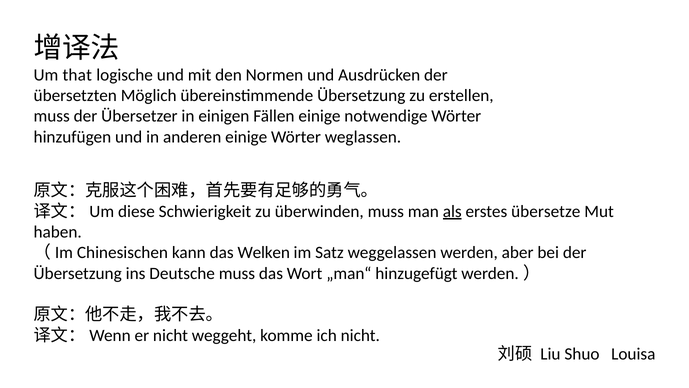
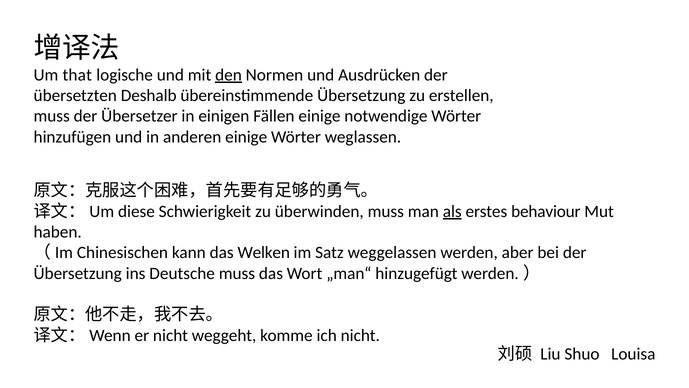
den underline: none -> present
Möglich: Möglich -> Deshalb
übersetze: übersetze -> behaviour
